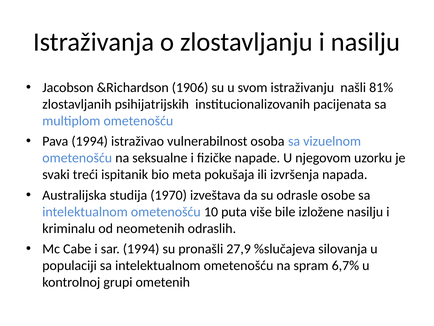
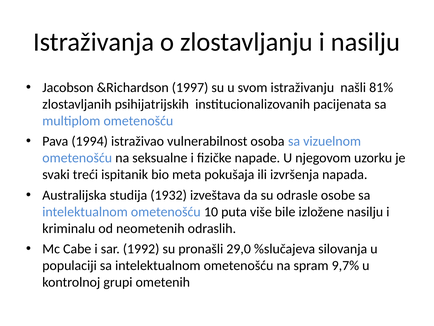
1906: 1906 -> 1997
1970: 1970 -> 1932
sar 1994: 1994 -> 1992
27,9: 27,9 -> 29,0
6,7%: 6,7% -> 9,7%
